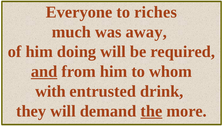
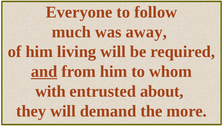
riches: riches -> follow
doing: doing -> living
drink: drink -> about
the underline: present -> none
